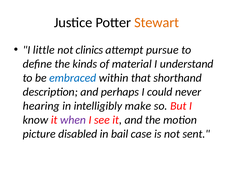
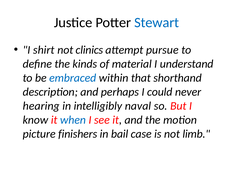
Stewart colour: orange -> blue
little: little -> shirt
make: make -> naval
when colour: purple -> blue
disabled: disabled -> finishers
sent: sent -> limb
